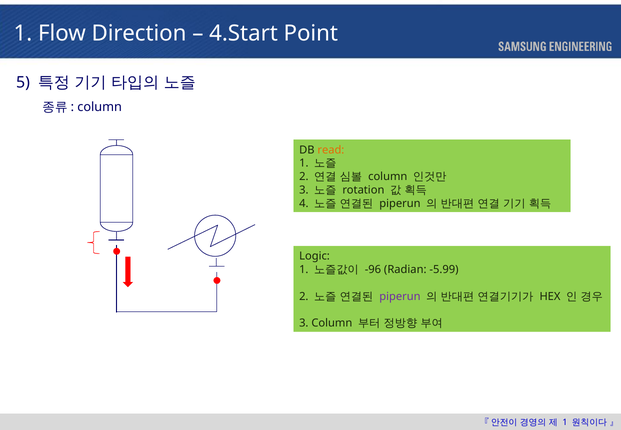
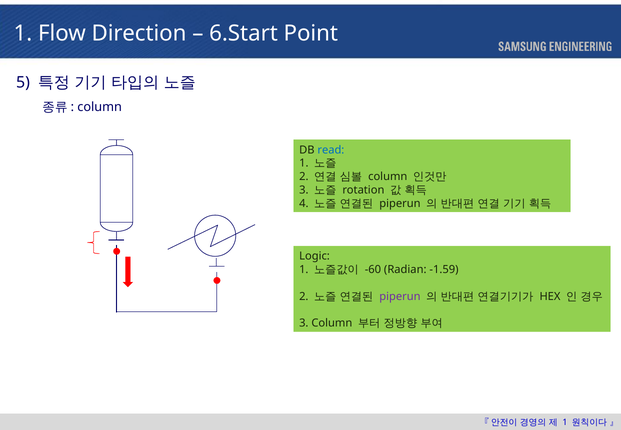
4.Start: 4.Start -> 6.Start
read colour: orange -> blue
-96: -96 -> -60
-5.99: -5.99 -> -1.59
